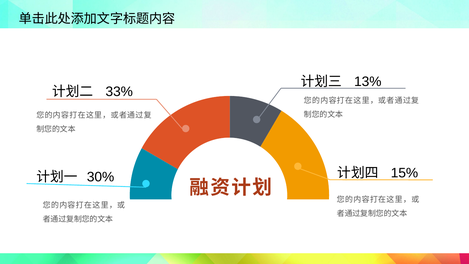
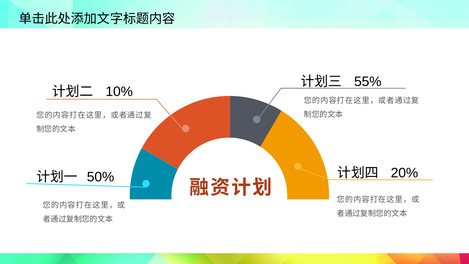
13%: 13% -> 55%
33%: 33% -> 10%
15%: 15% -> 20%
30%: 30% -> 50%
